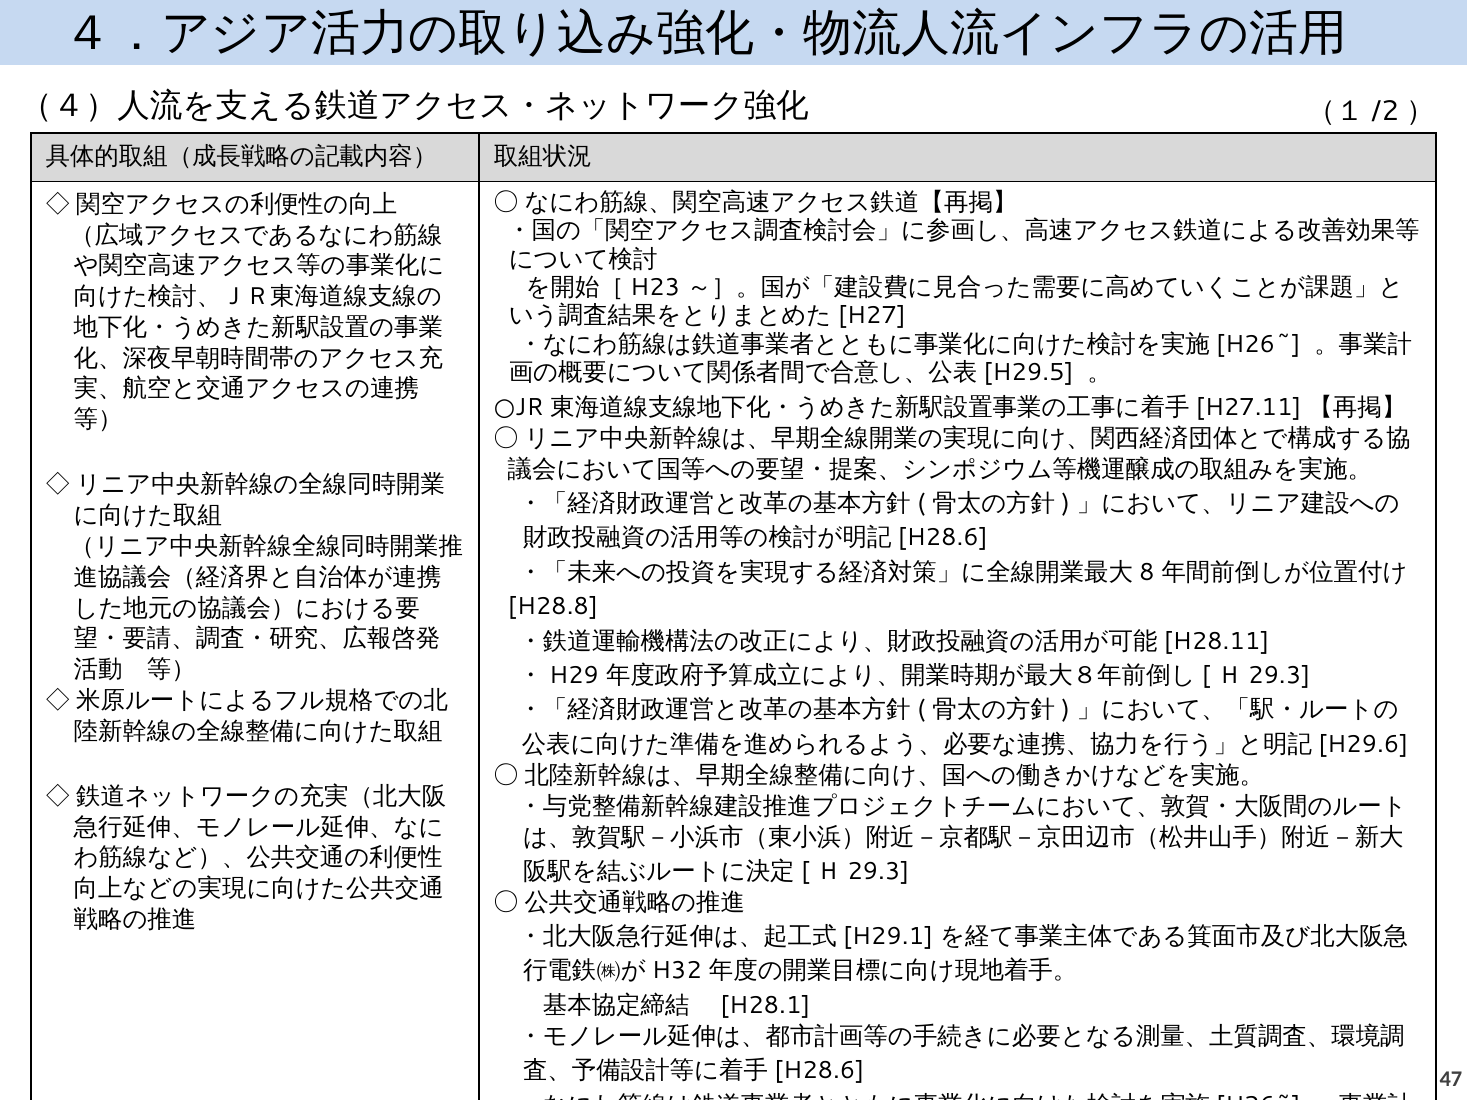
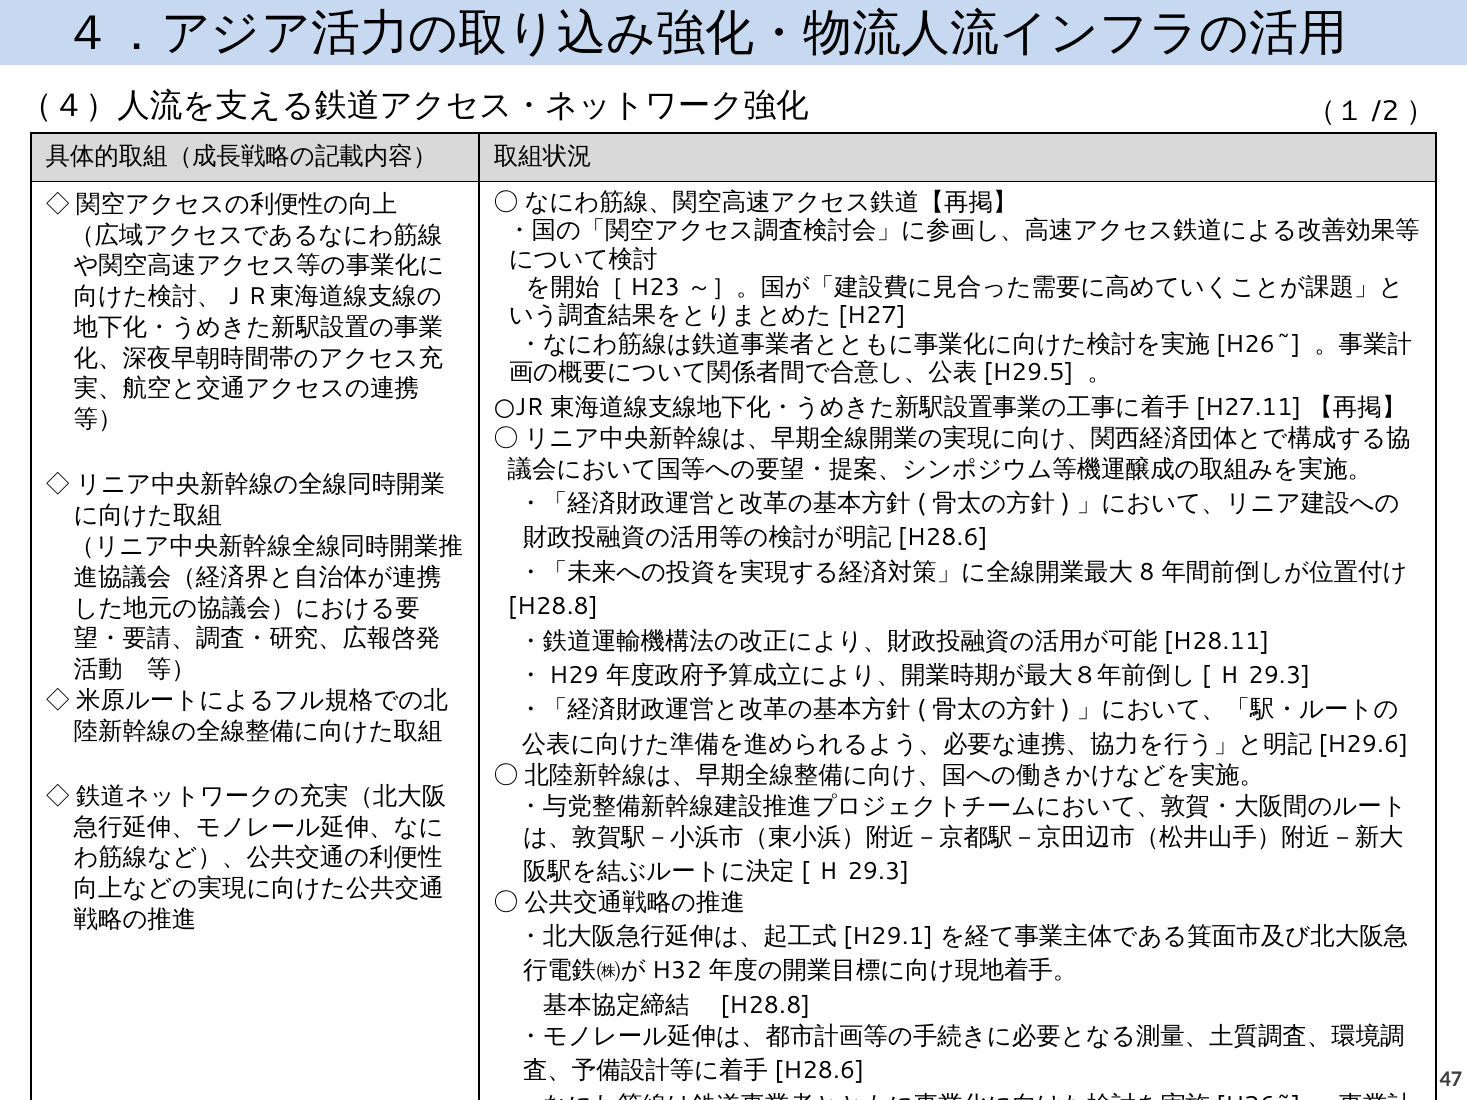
H28.1 at (765, 1006): H28.1 -> H28.8
